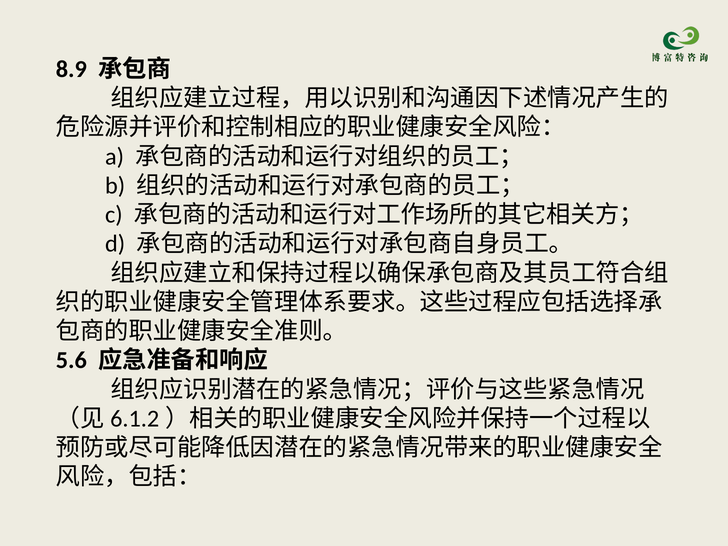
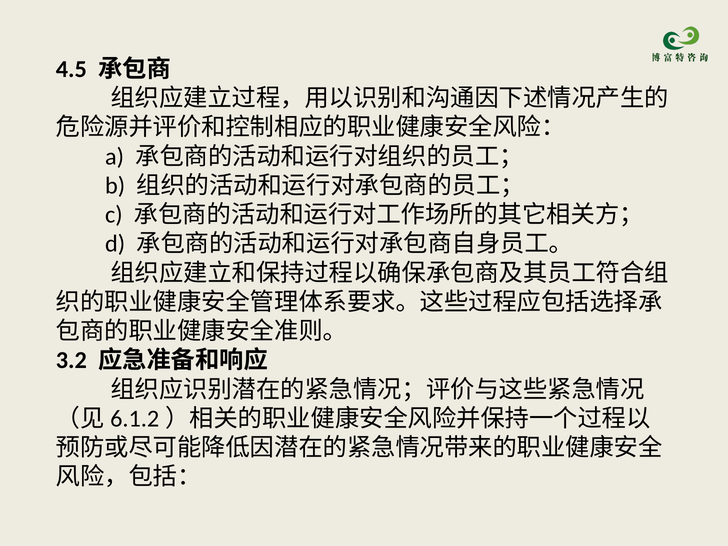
8.9: 8.9 -> 4.5
5.6: 5.6 -> 3.2
